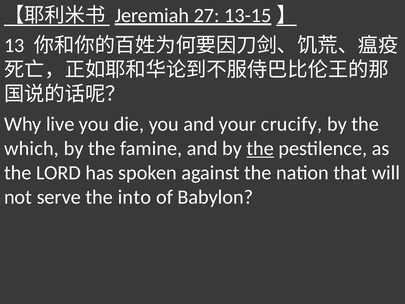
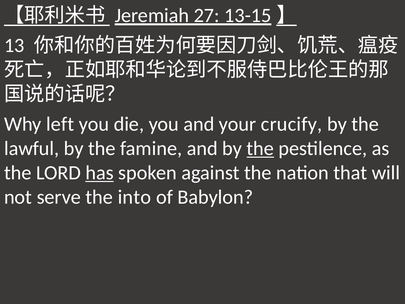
live: live -> left
which: which -> lawful
has underline: none -> present
